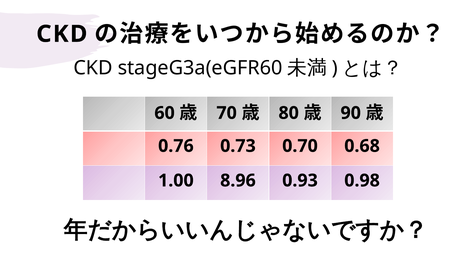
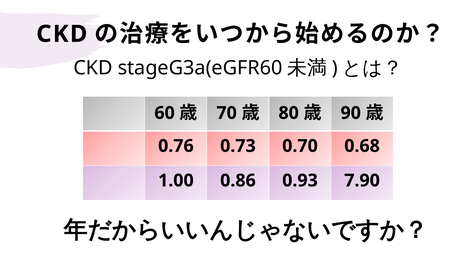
8.96: 8.96 -> 0.86
0.98: 0.98 -> 7.90
